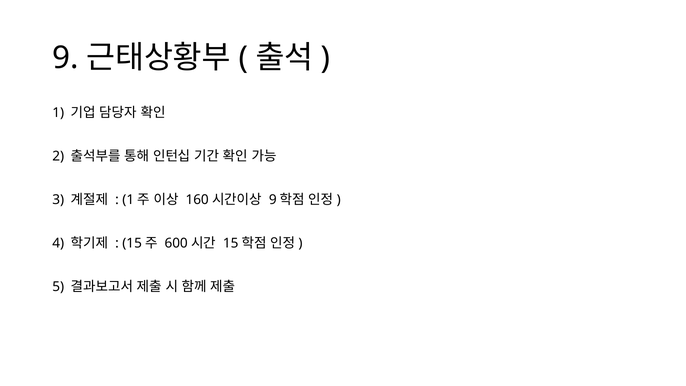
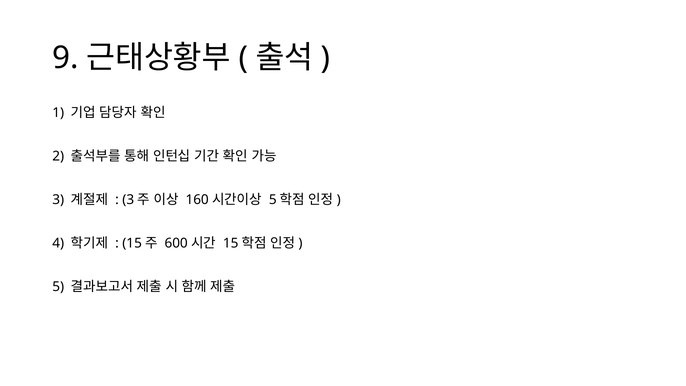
1 at (128, 200): 1 -> 3
9 at (273, 200): 9 -> 5
